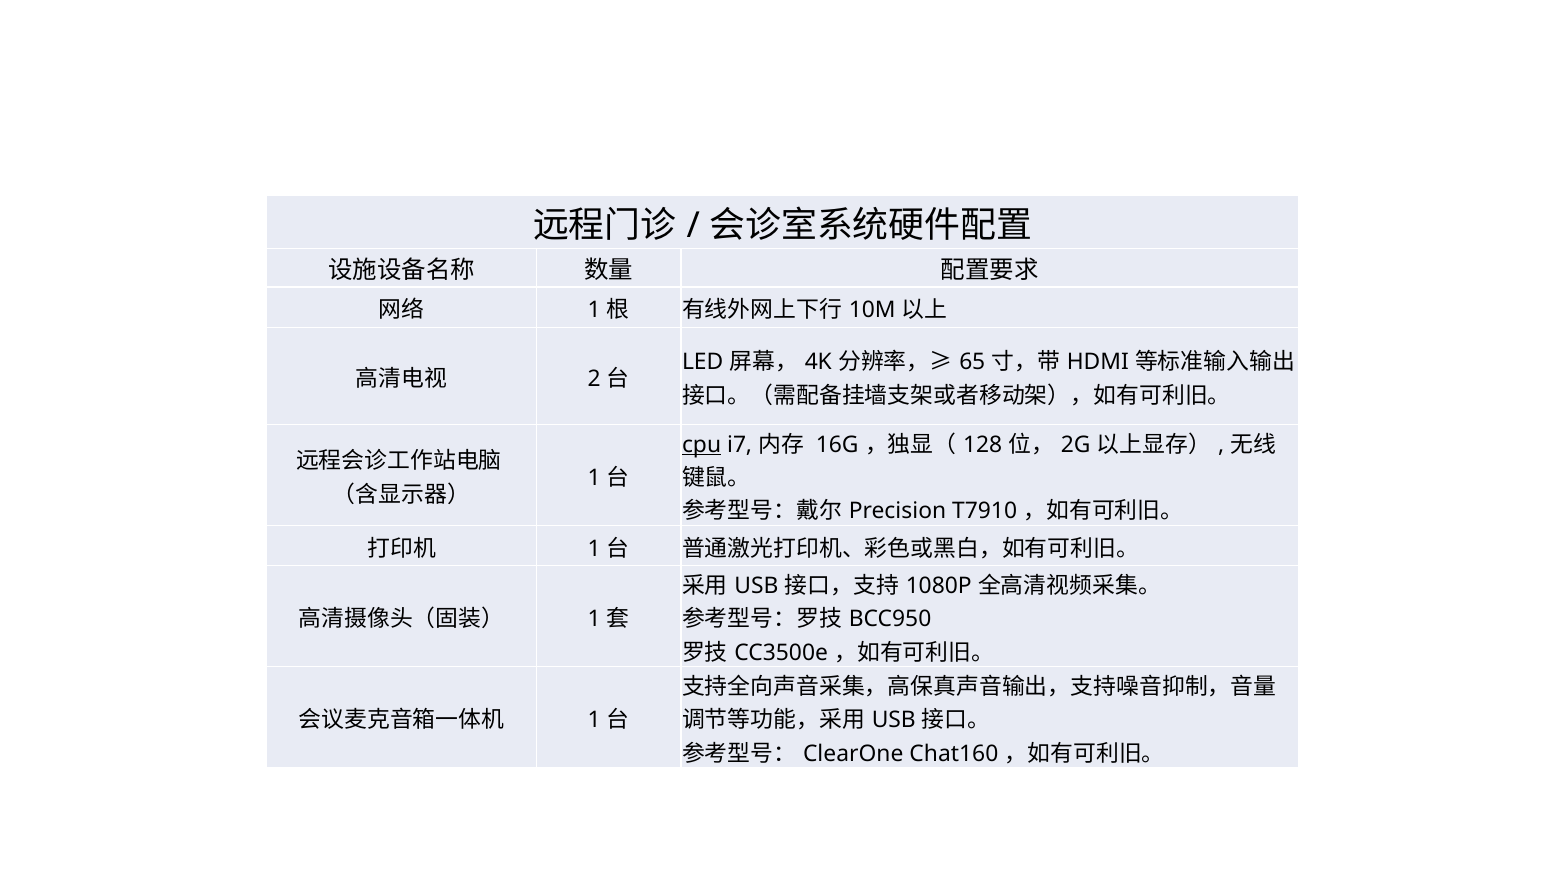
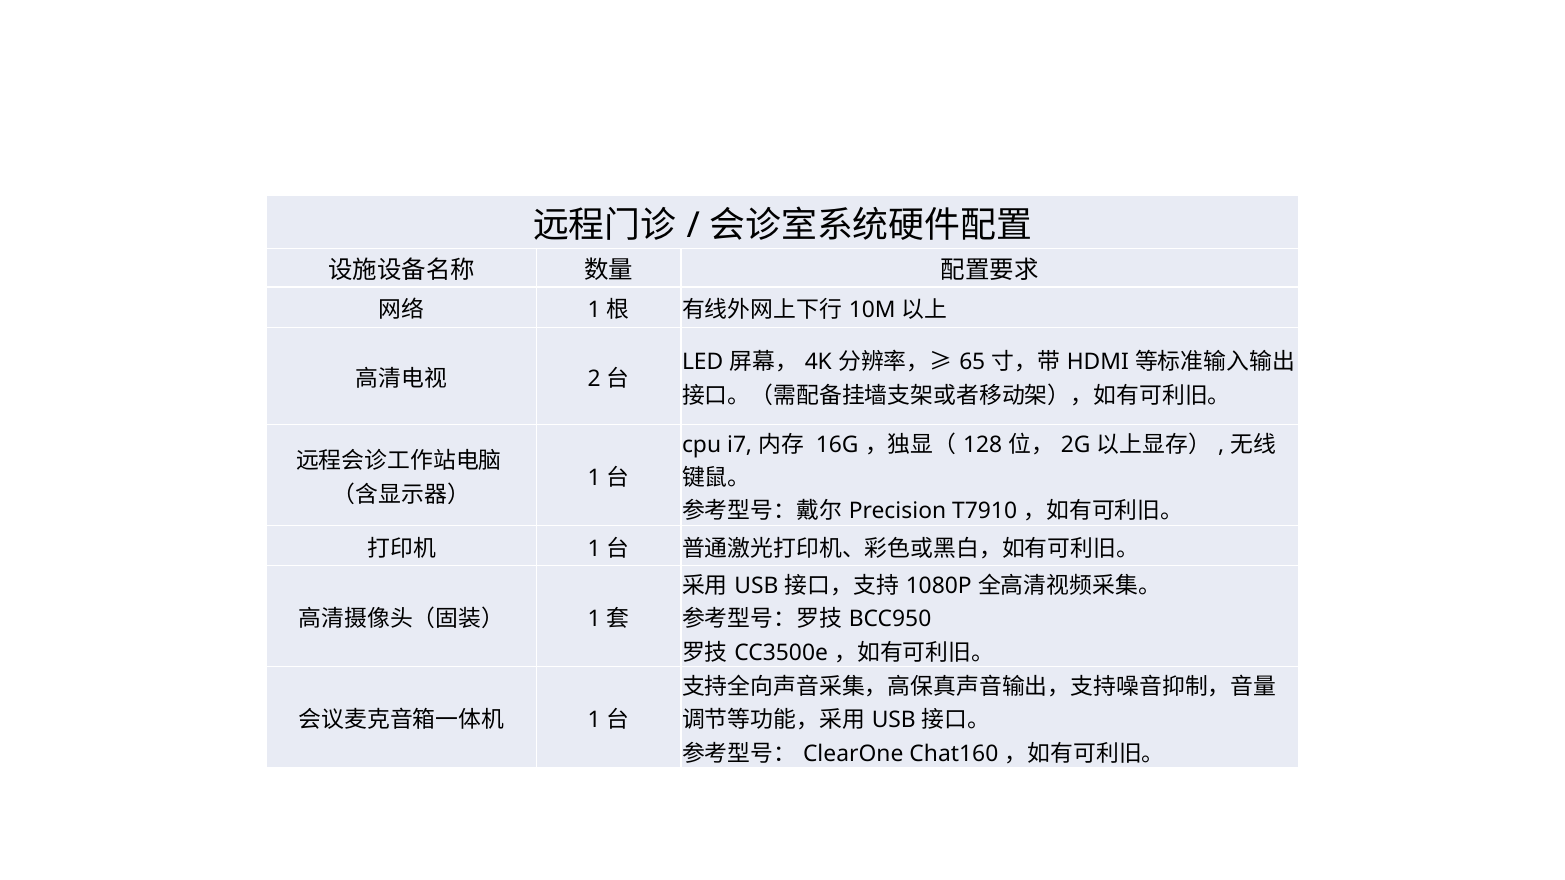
cpu underline: present -> none
